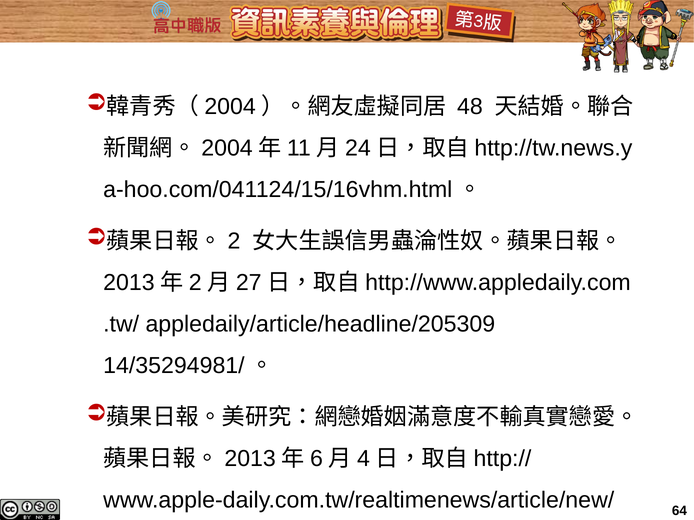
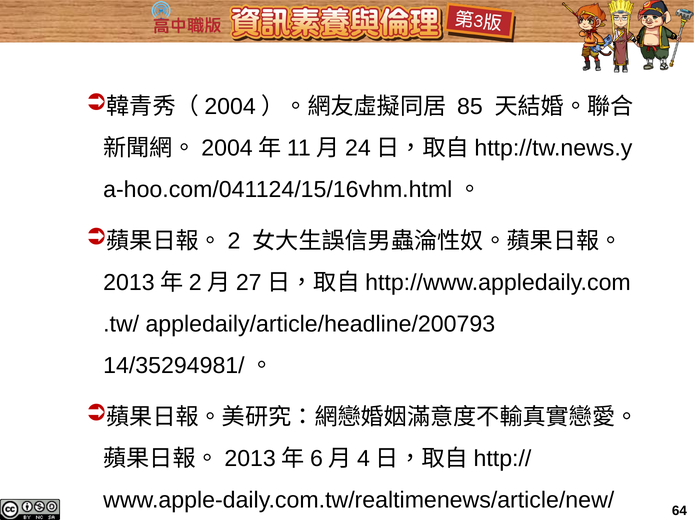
48: 48 -> 85
appledaily/article/headline/205309: appledaily/article/headline/205309 -> appledaily/article/headline/200793
